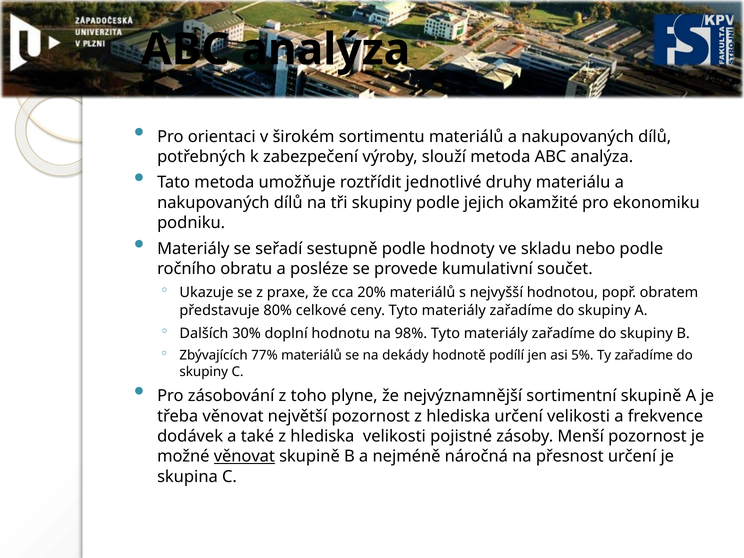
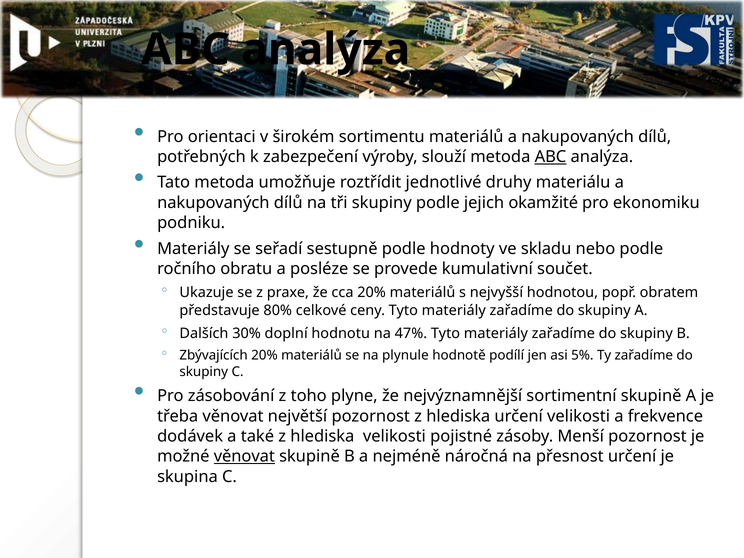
ABC at (550, 157) underline: none -> present
98%: 98% -> 47%
Zbývajících 77%: 77% -> 20%
dekády: dekády -> plynule
